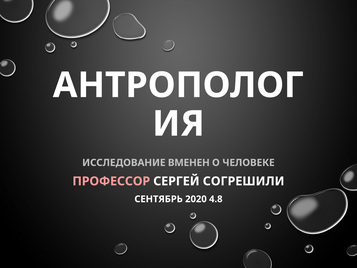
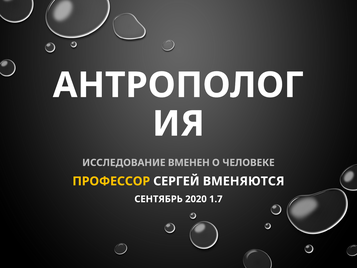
ПРОФЕССОР colour: pink -> yellow
СОГРЕШИЛИ: СОГРЕШИЛИ -> ВМЕНЯЮТСЯ
4.8: 4.8 -> 1.7
